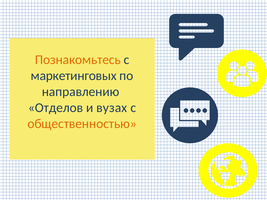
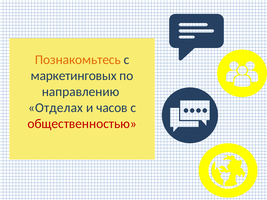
Отделов: Отделов -> Отделах
вузах: вузах -> часов
общественностью colour: orange -> red
